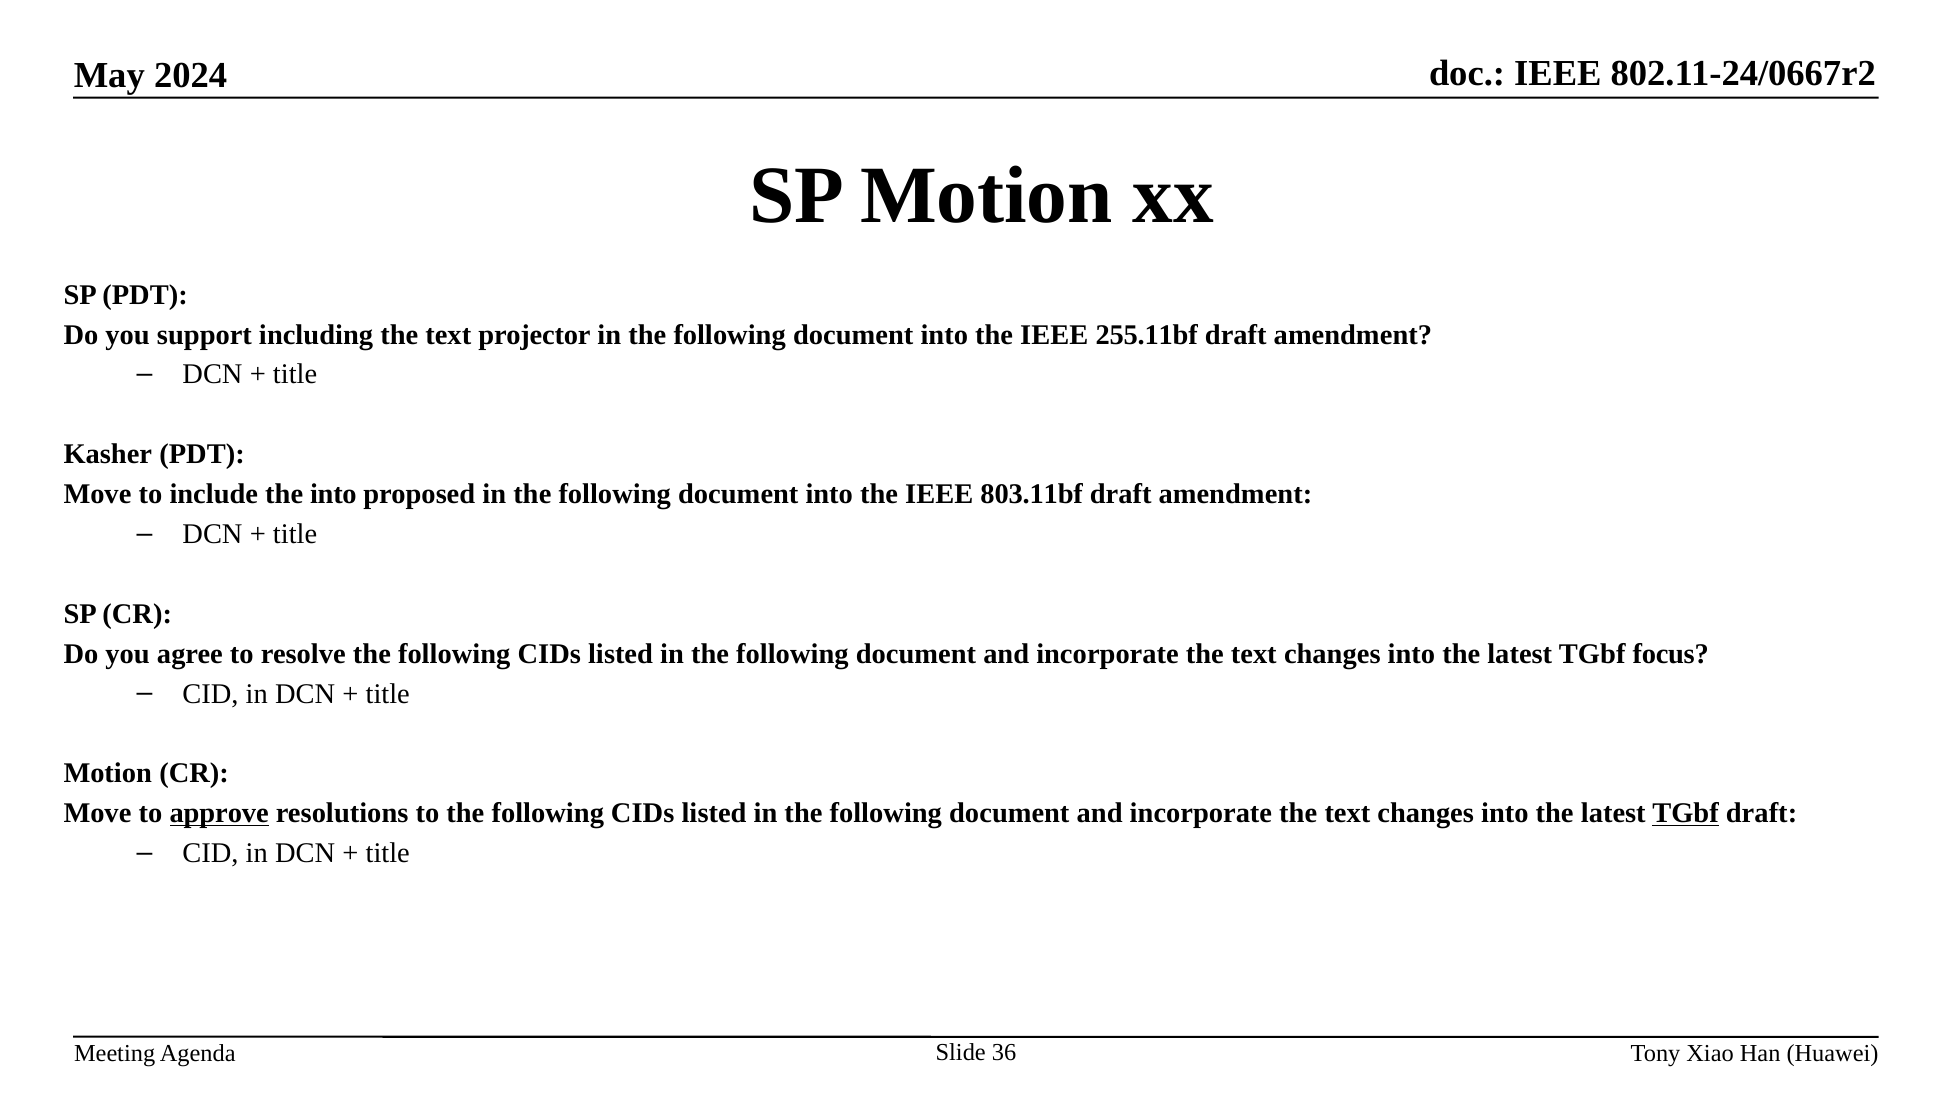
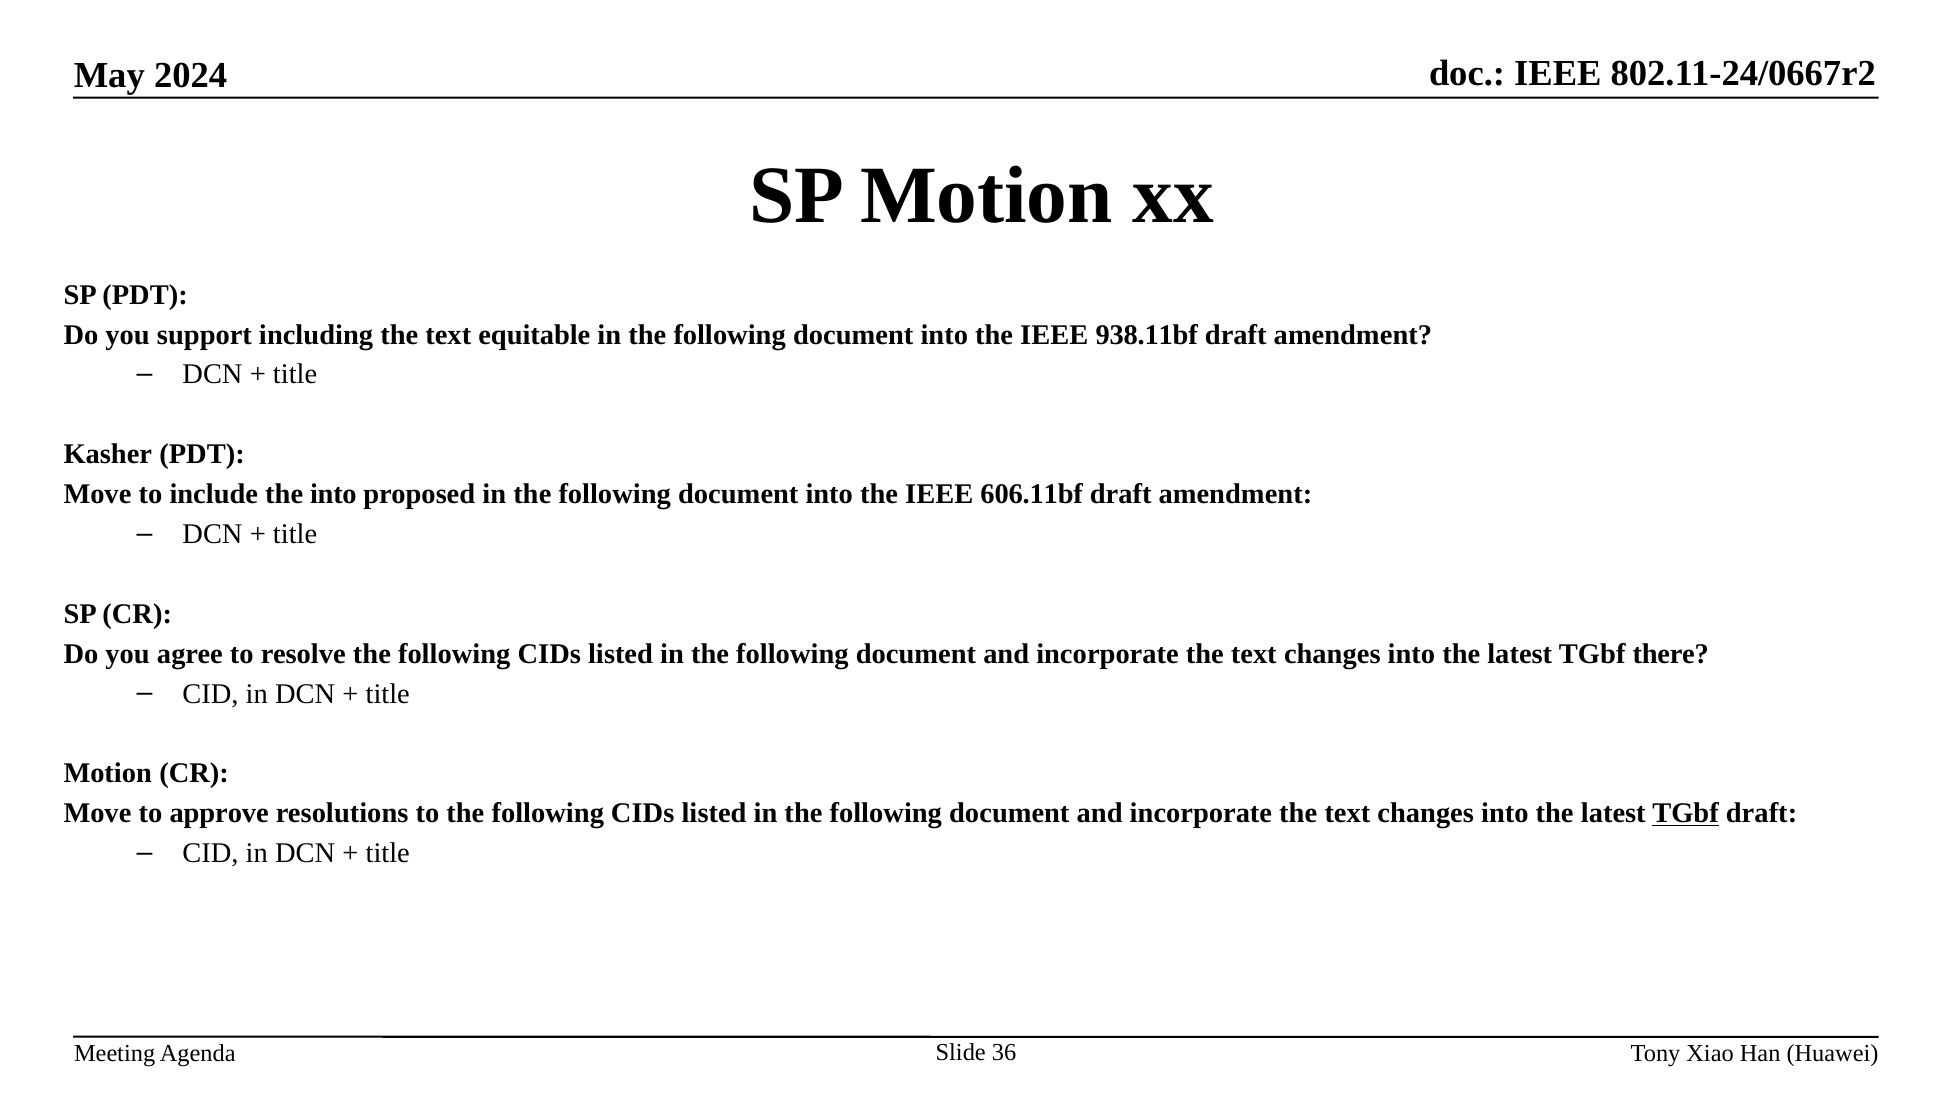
projector: projector -> equitable
255.11bf: 255.11bf -> 938.11bf
803.11bf: 803.11bf -> 606.11bf
focus: focus -> there
approve underline: present -> none
